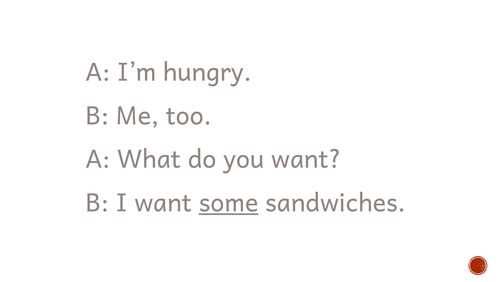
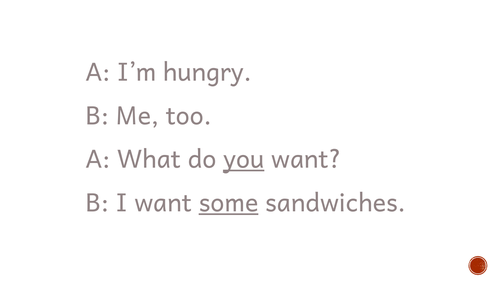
you underline: none -> present
